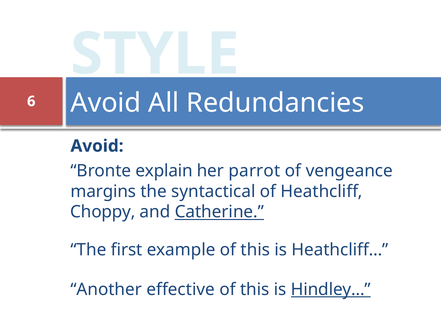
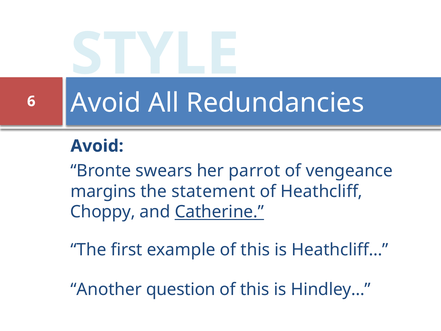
explain: explain -> swears
syntactical: syntactical -> statement
effective: effective -> question
Hindley… underline: present -> none
